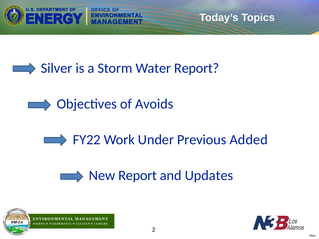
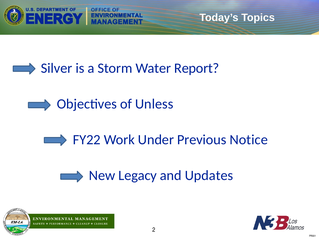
Avoids: Avoids -> Unless
Added: Added -> Notice
New Report: Report -> Legacy
